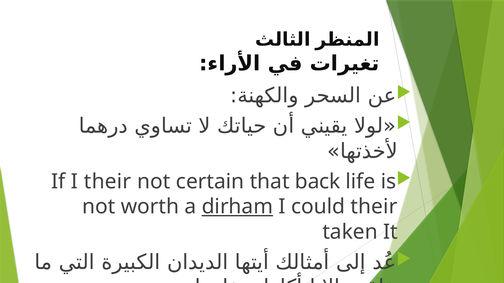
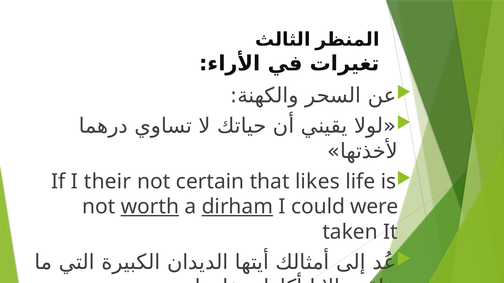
that back: back -> likes
worth underline: none -> present
could their: their -> were
